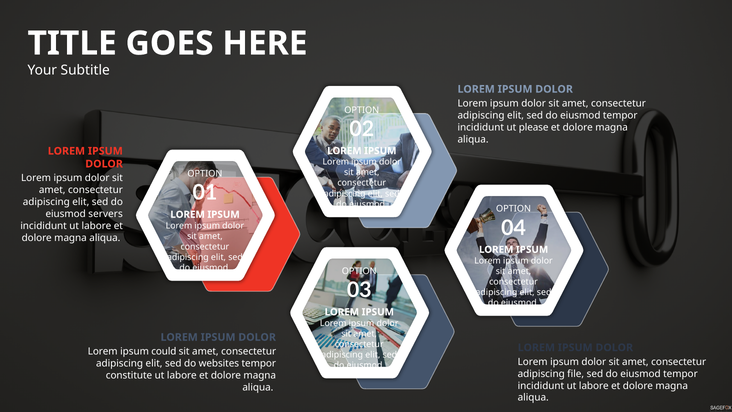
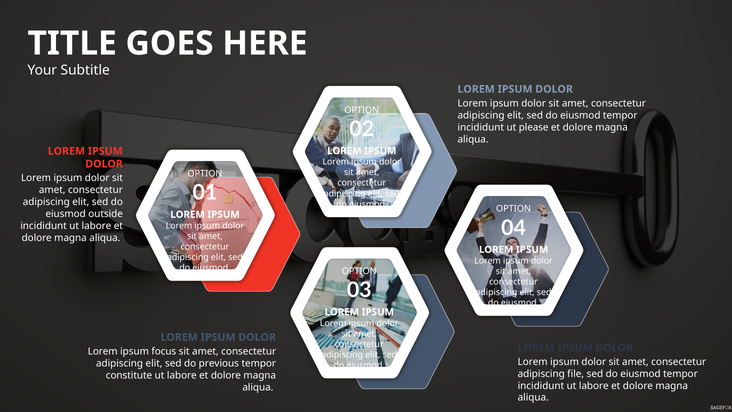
servers: servers -> outside
could: could -> focus
websites: websites -> previous
